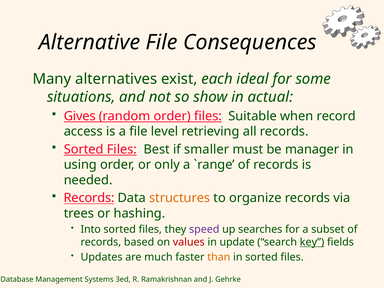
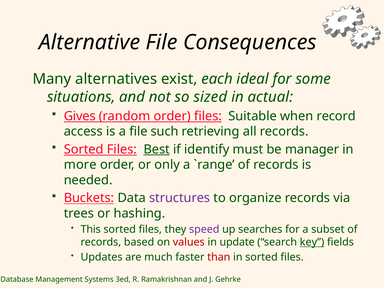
show: show -> sized
level: level -> such
Best underline: none -> present
smaller: smaller -> identify
using: using -> more
Records at (89, 198): Records -> Buckets
structures colour: orange -> purple
Into: Into -> This
than colour: orange -> red
